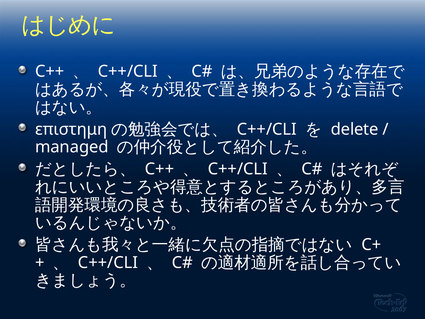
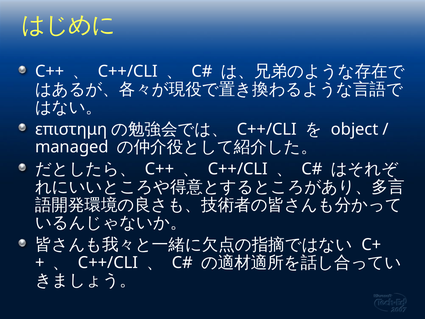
delete: delete -> object
